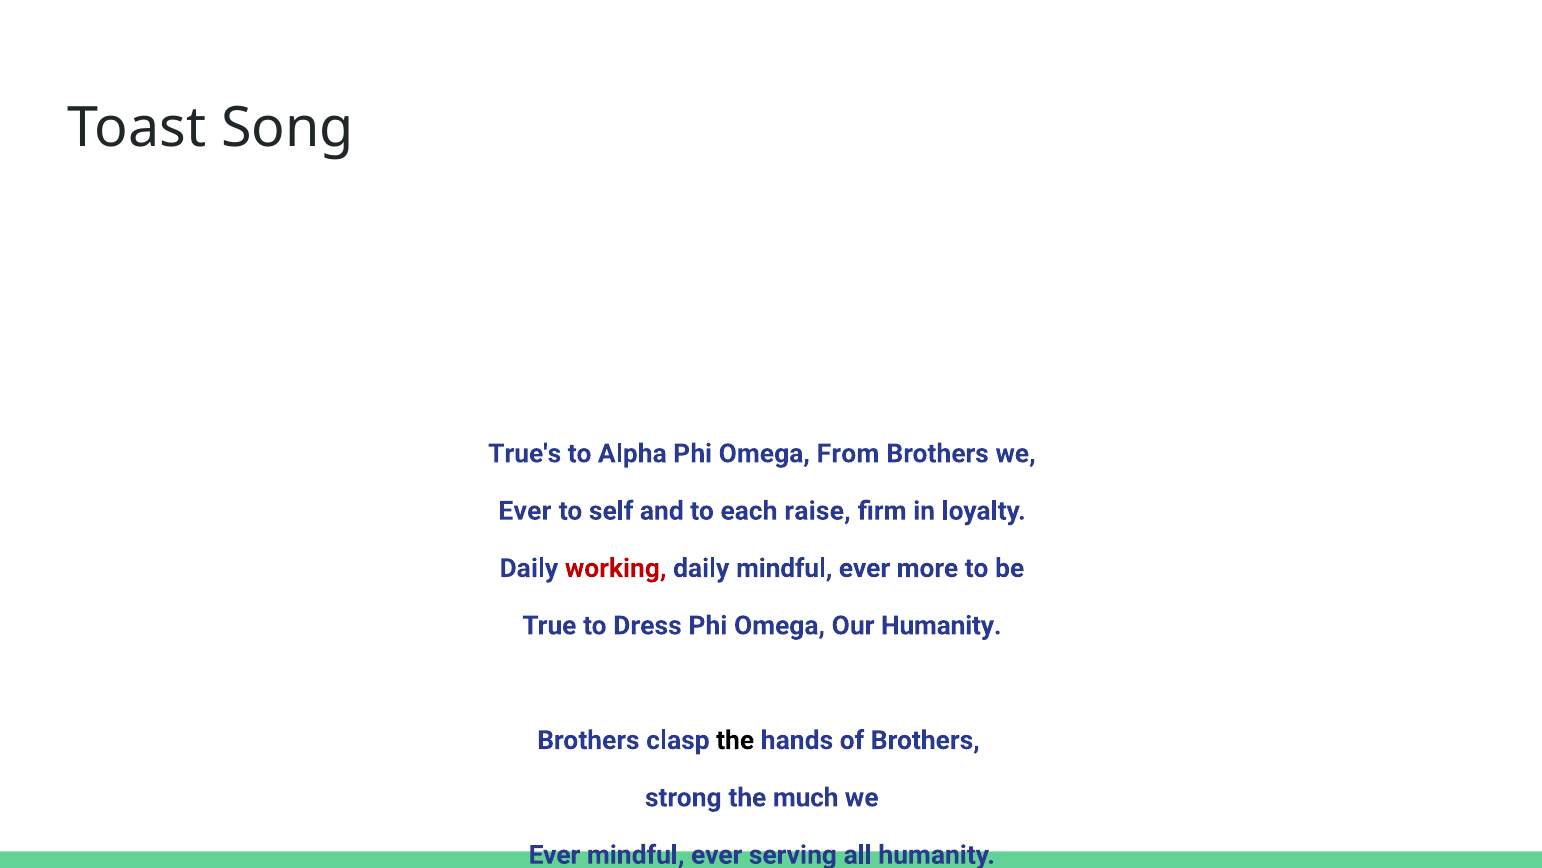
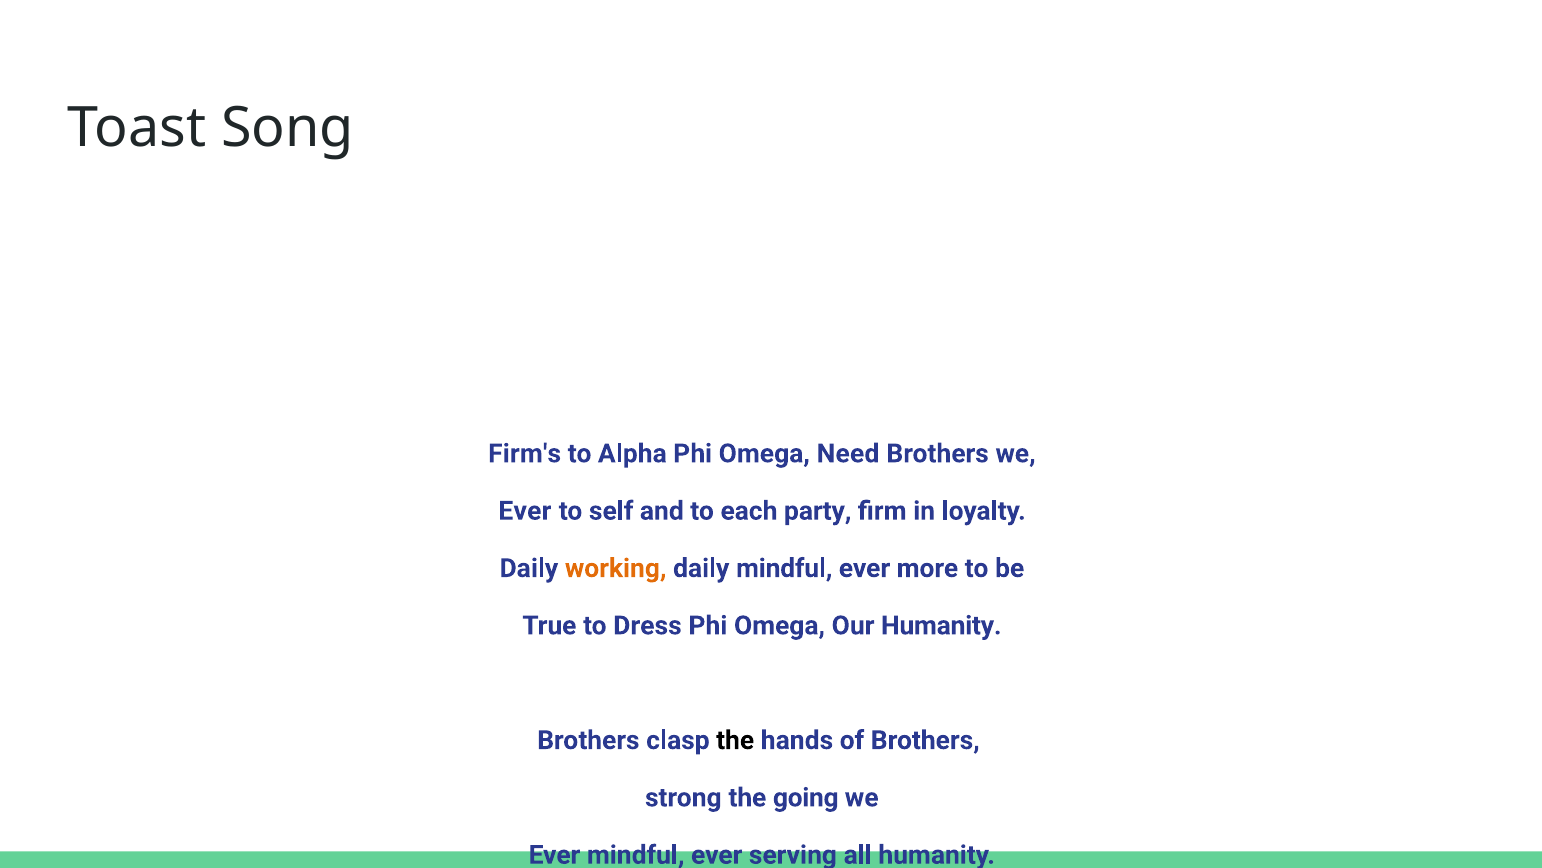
True's: True's -> Firm's
From: From -> Need
each raise: raise -> party
working colour: red -> orange
much: much -> going
